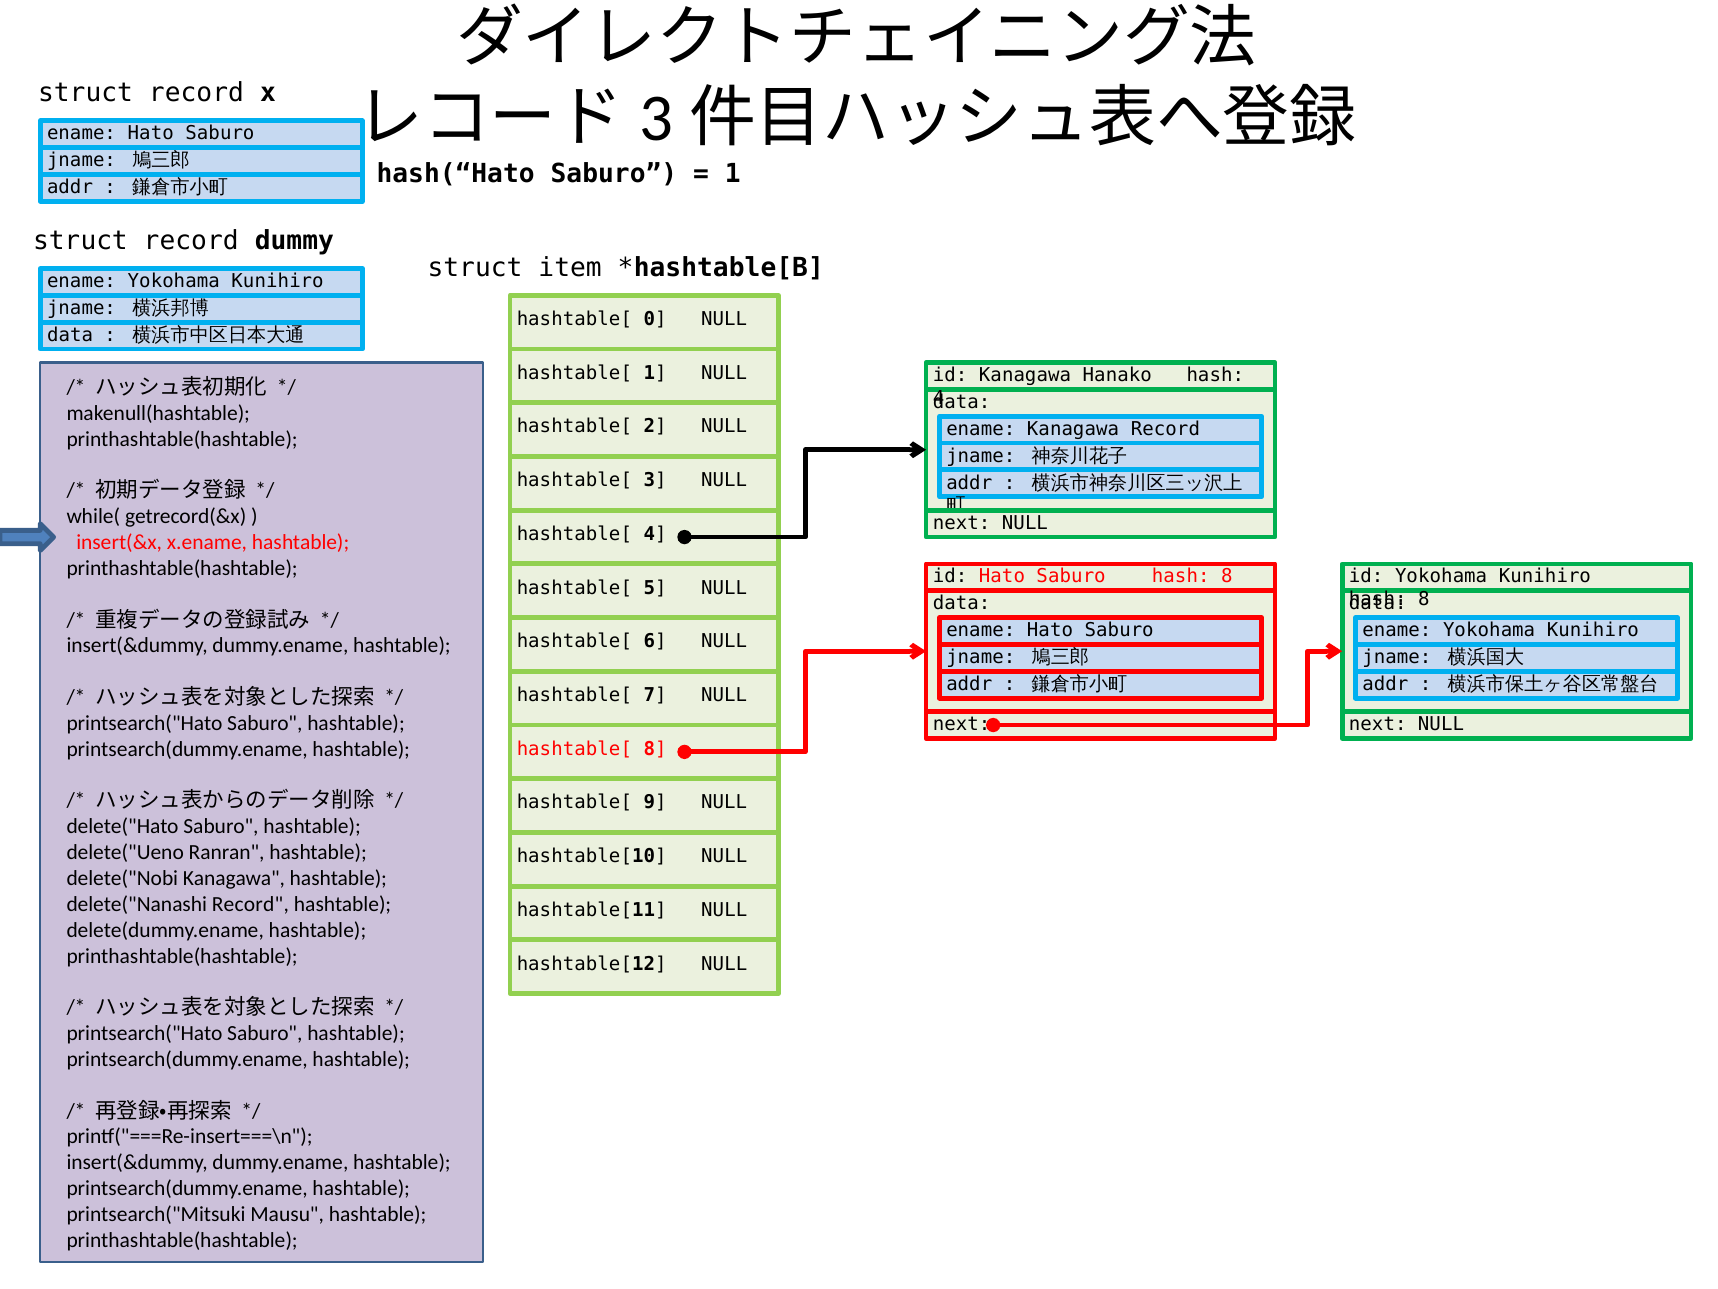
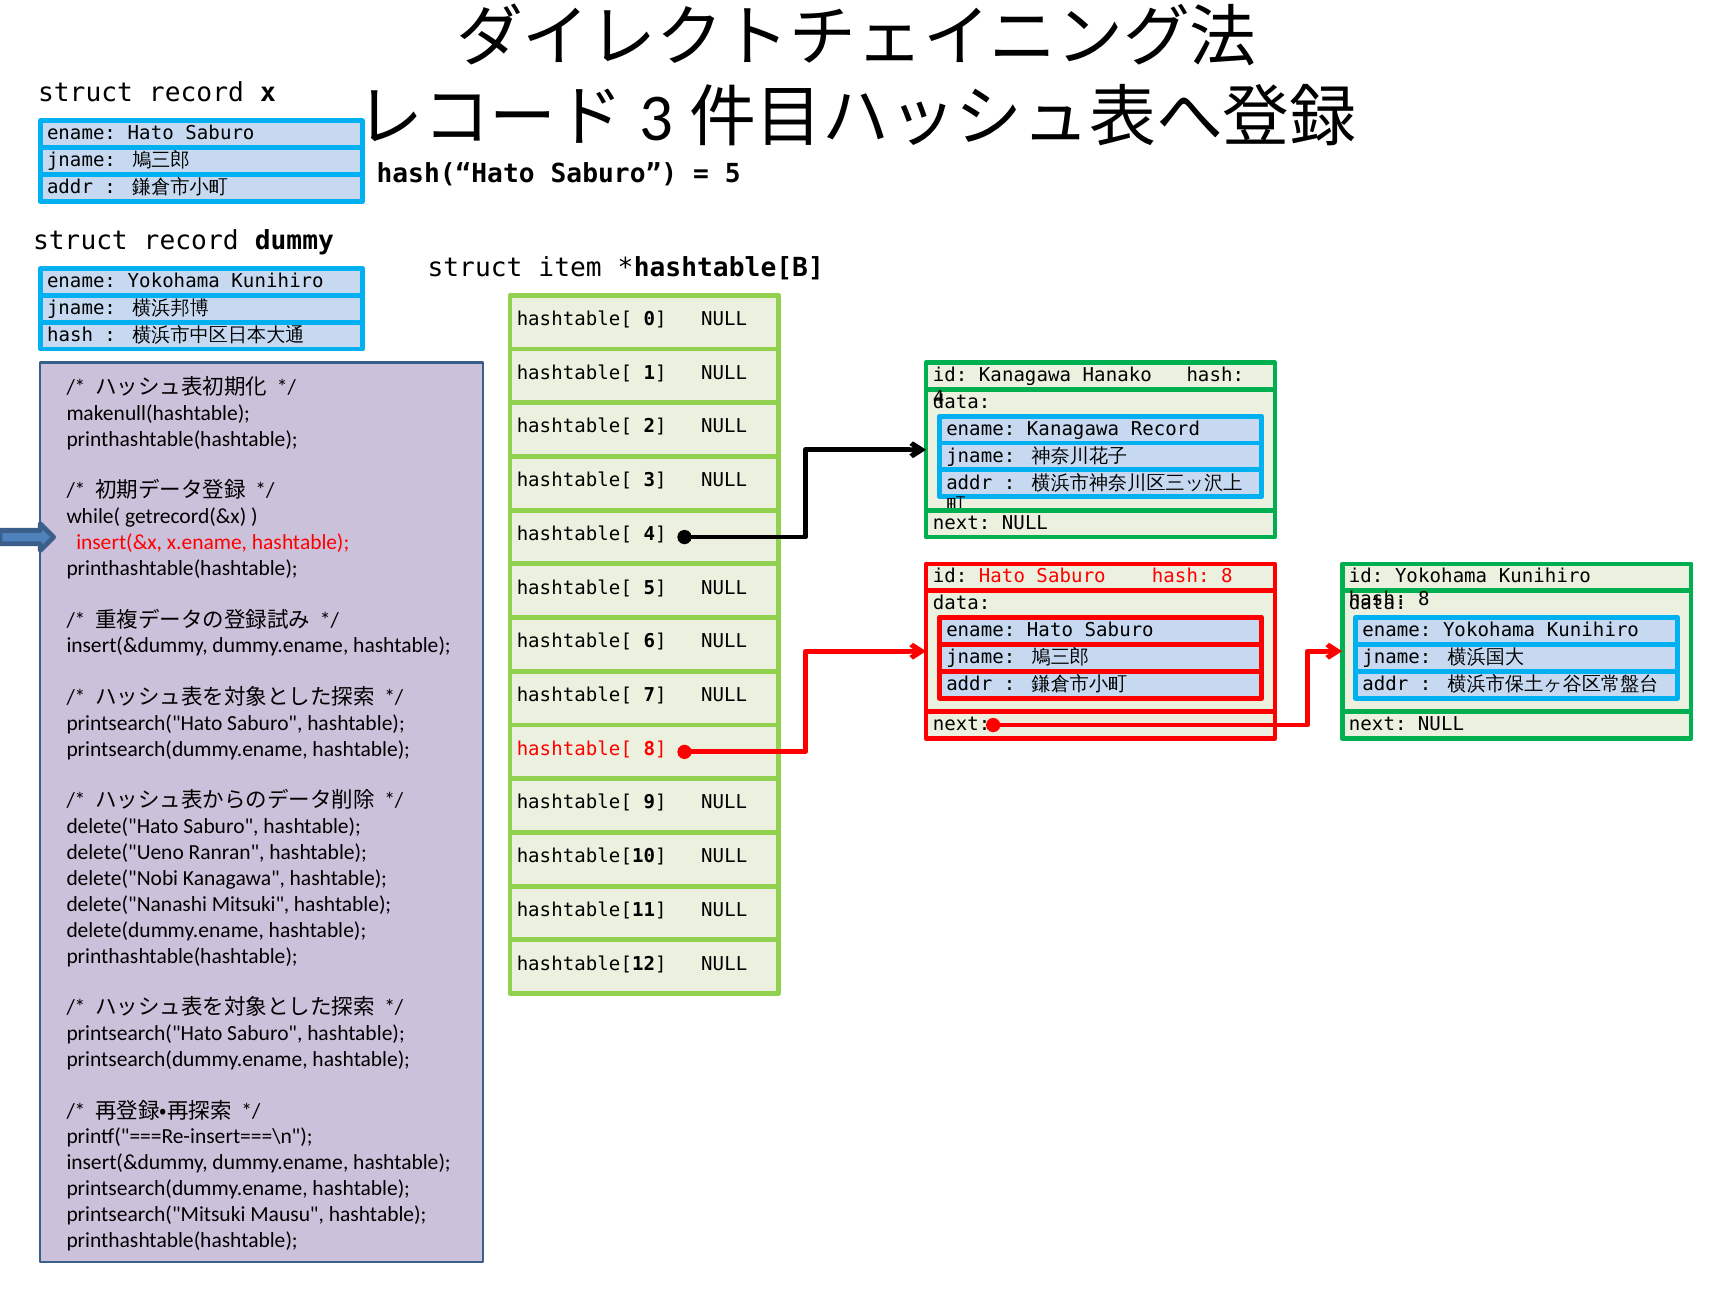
1 at (733, 174): 1 -> 5
data at (70, 335): data -> hash
delete("Nanashi Record: Record -> Mitsuki
